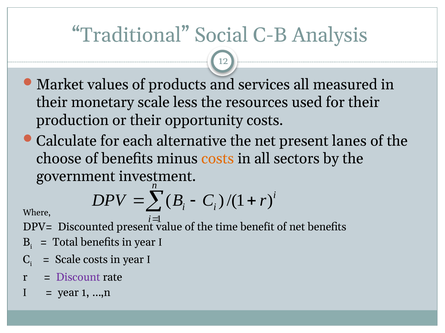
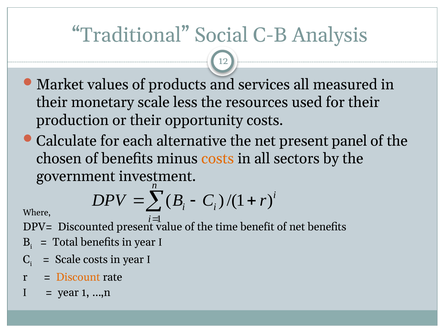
lanes: lanes -> panel
choose: choose -> chosen
Discount colour: purple -> orange
